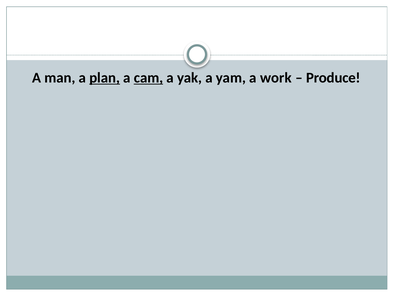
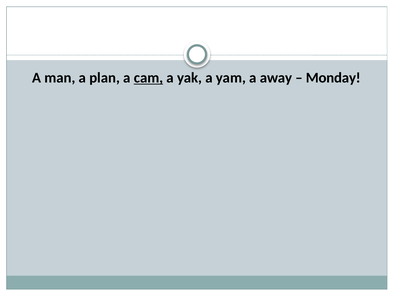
plan underline: present -> none
work: work -> away
Produce: Produce -> Monday
